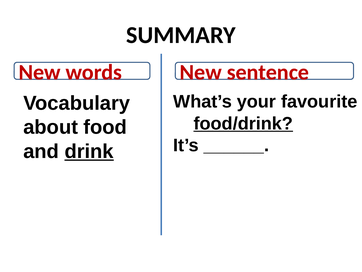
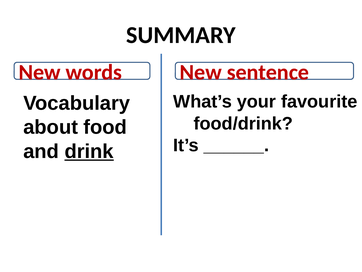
food/drink underline: present -> none
